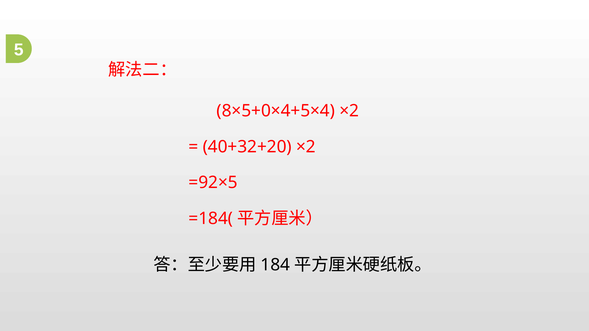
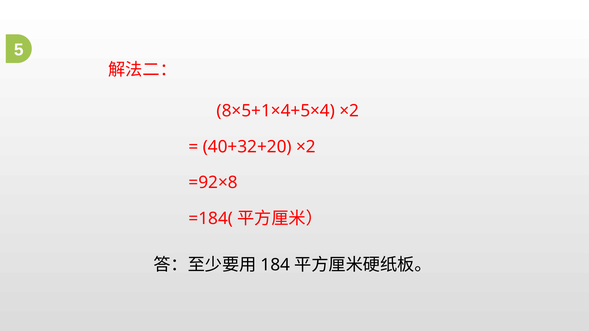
8×5+0×4+5×4: 8×5+0×4+5×4 -> 8×5+1×4+5×4
=92×5: =92×5 -> =92×8
